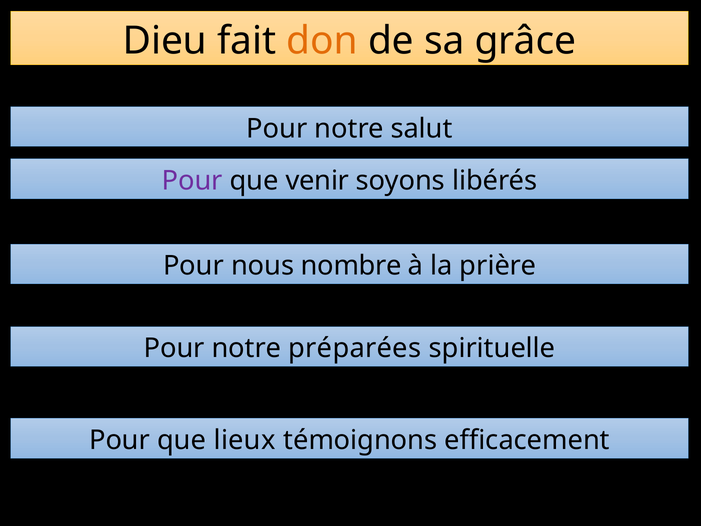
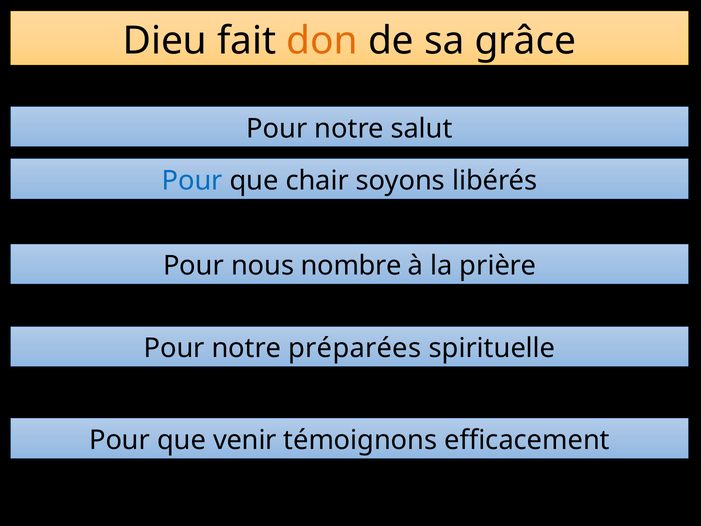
Pour at (192, 181) colour: purple -> blue
venir: venir -> chair
lieux: lieux -> venir
